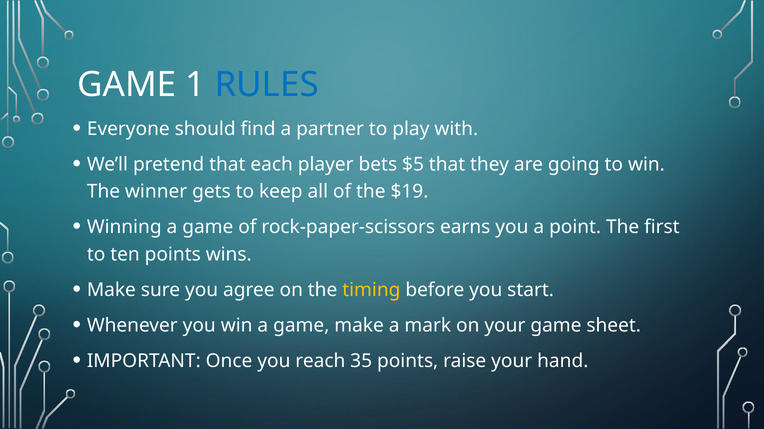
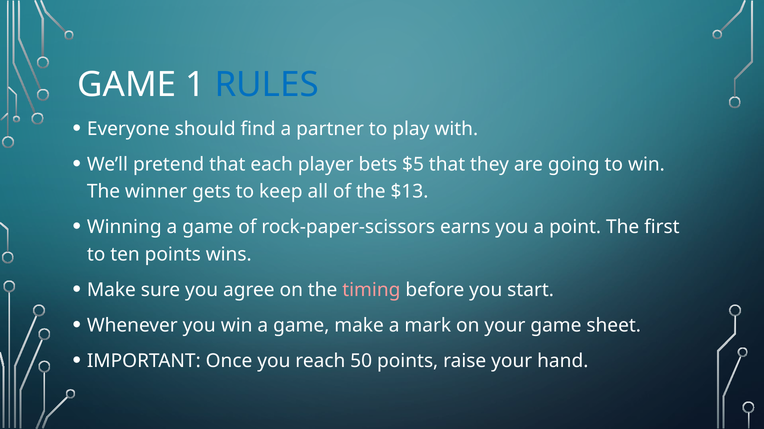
$19: $19 -> $13
timing colour: yellow -> pink
35: 35 -> 50
